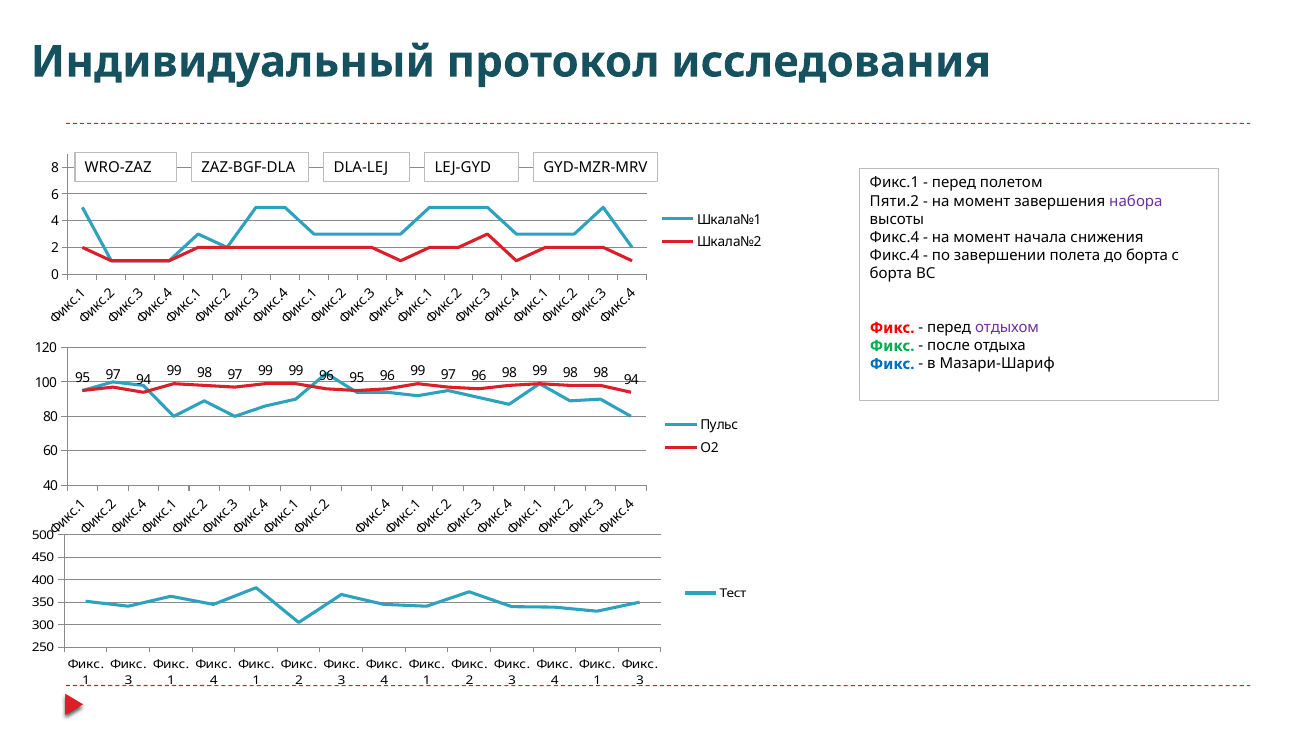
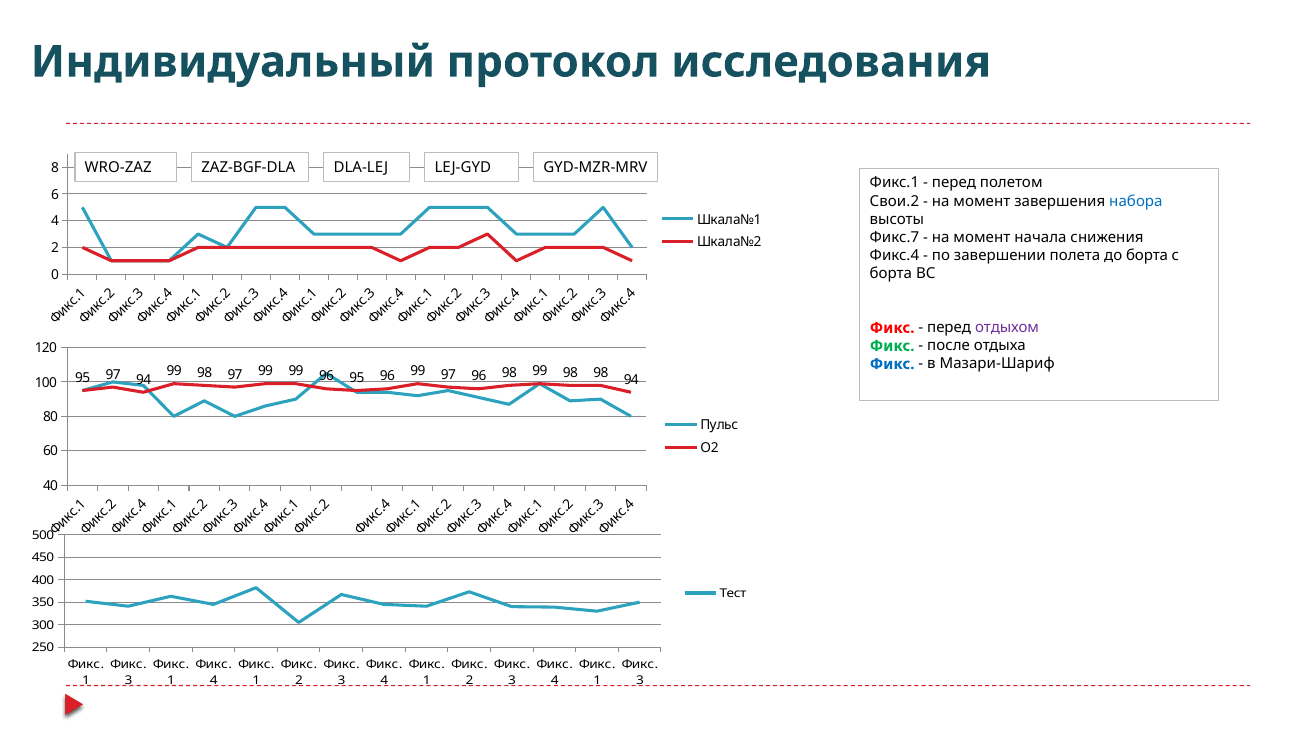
Пяти.2: Пяти.2 -> Свои.2
набора colour: purple -> blue
Фикс.4 at (894, 237): Фикс.4 -> Фикс.7
